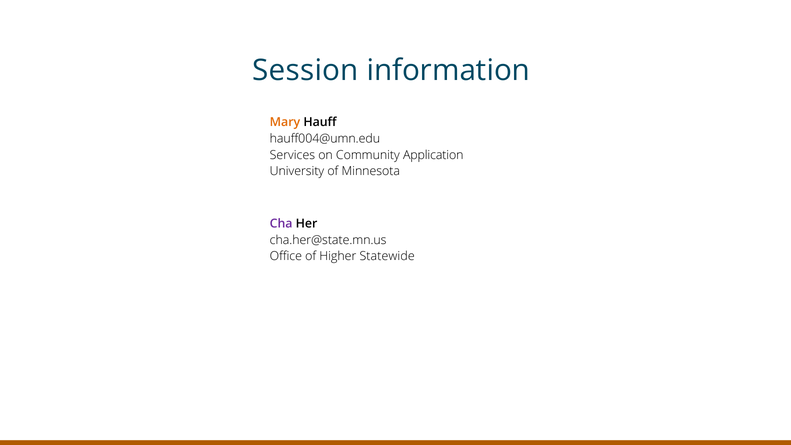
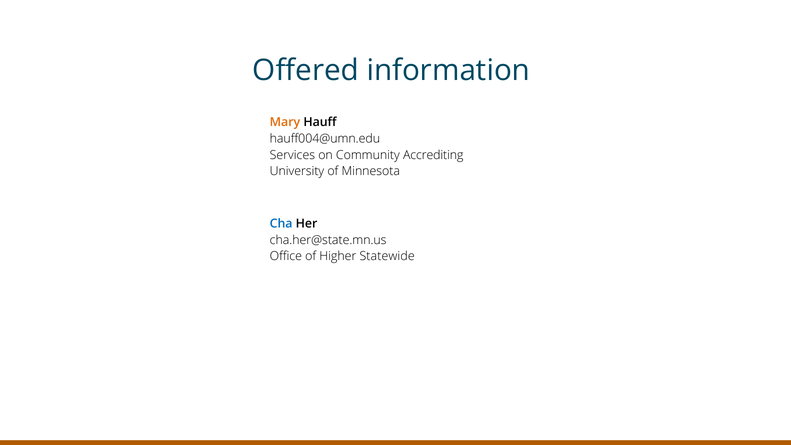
Session: Session -> Offered
Application: Application -> Accrediting
Cha colour: purple -> blue
